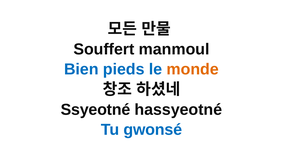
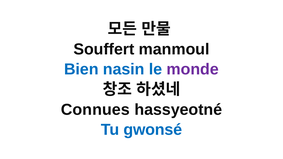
pieds: pieds -> nasin
monde colour: orange -> purple
Ssyeotné: Ssyeotné -> Connues
